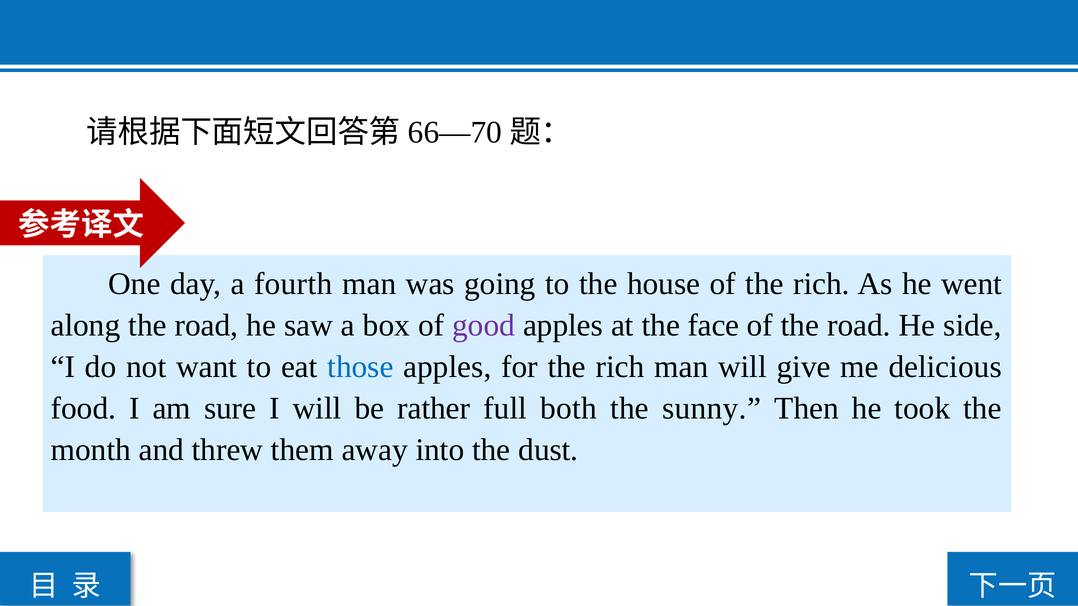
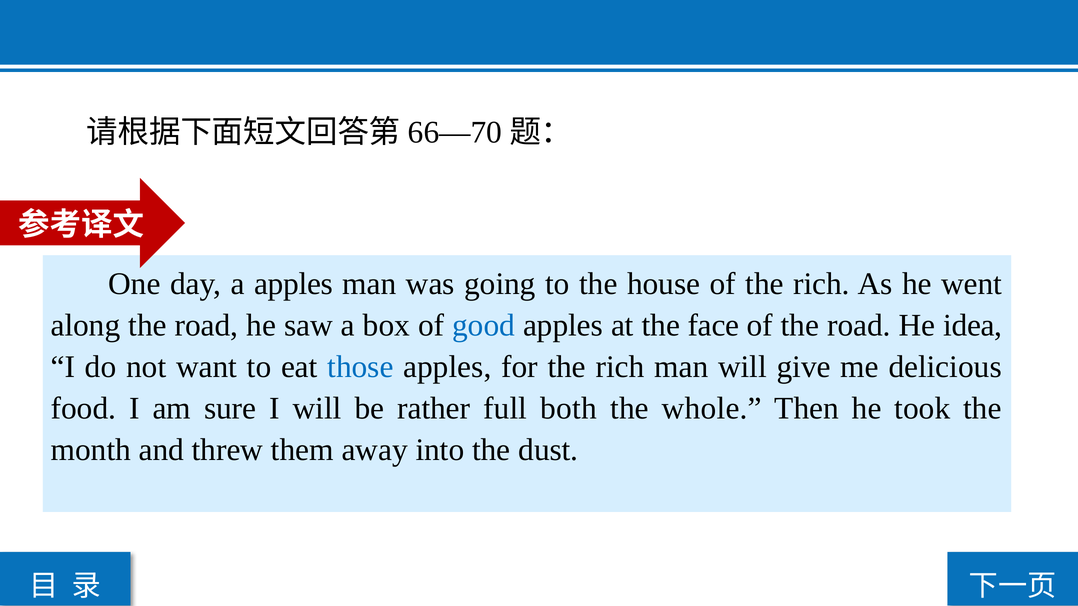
a fourth: fourth -> apples
good colour: purple -> blue
side: side -> idea
sunny: sunny -> whole
